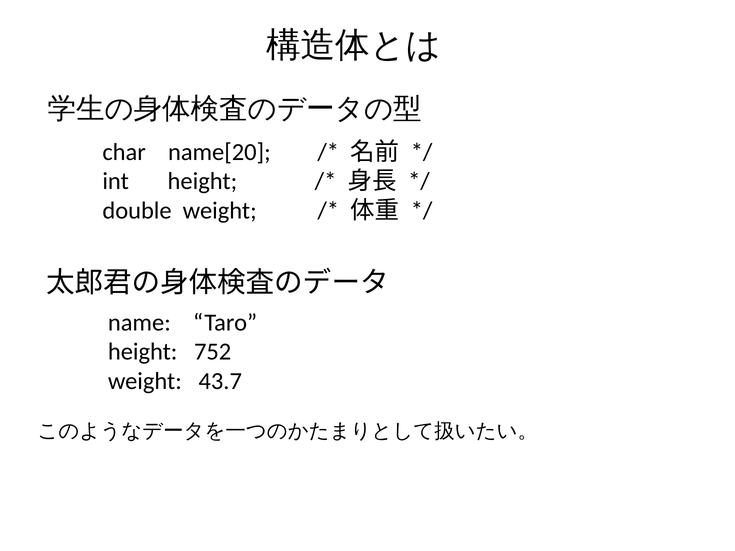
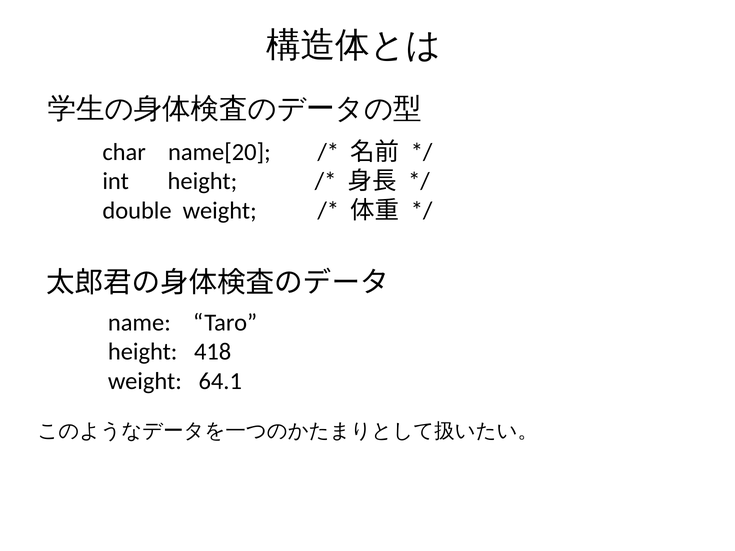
752: 752 -> 418
43.7: 43.7 -> 64.1
